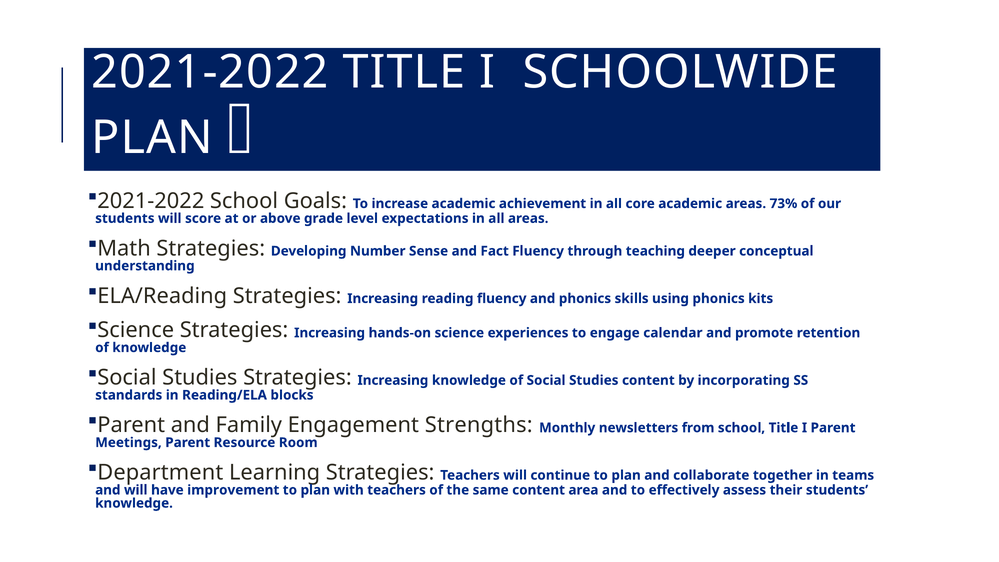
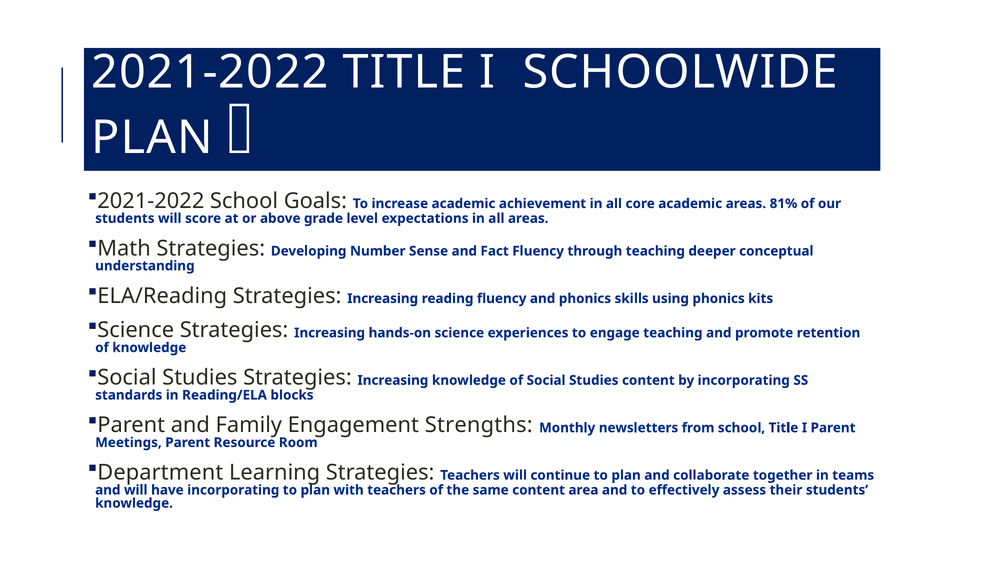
73%: 73% -> 81%
engage calendar: calendar -> teaching
have improvement: improvement -> incorporating
